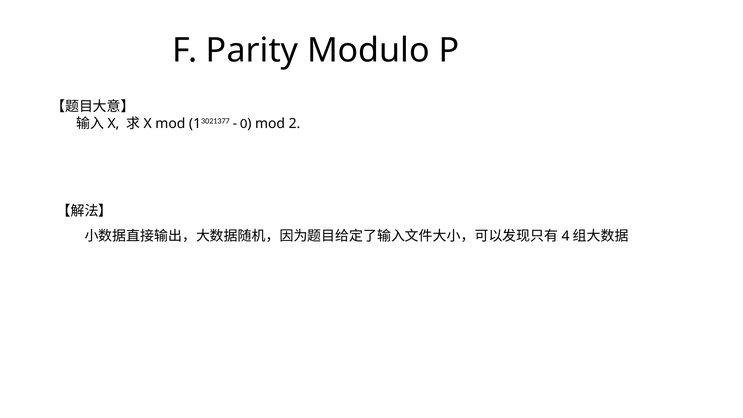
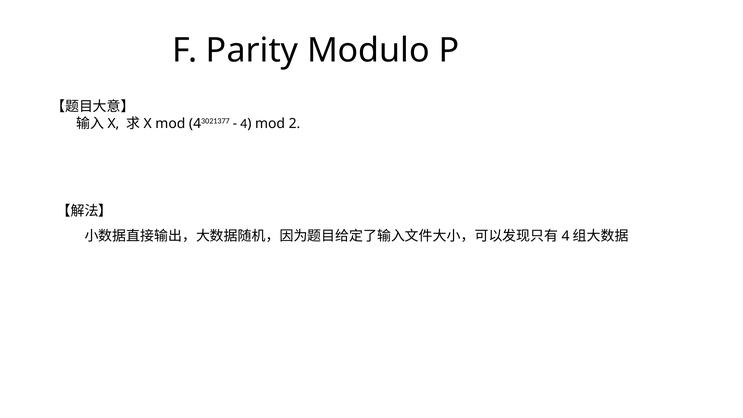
mod 1: 1 -> 4
0 at (244, 123): 0 -> 4
